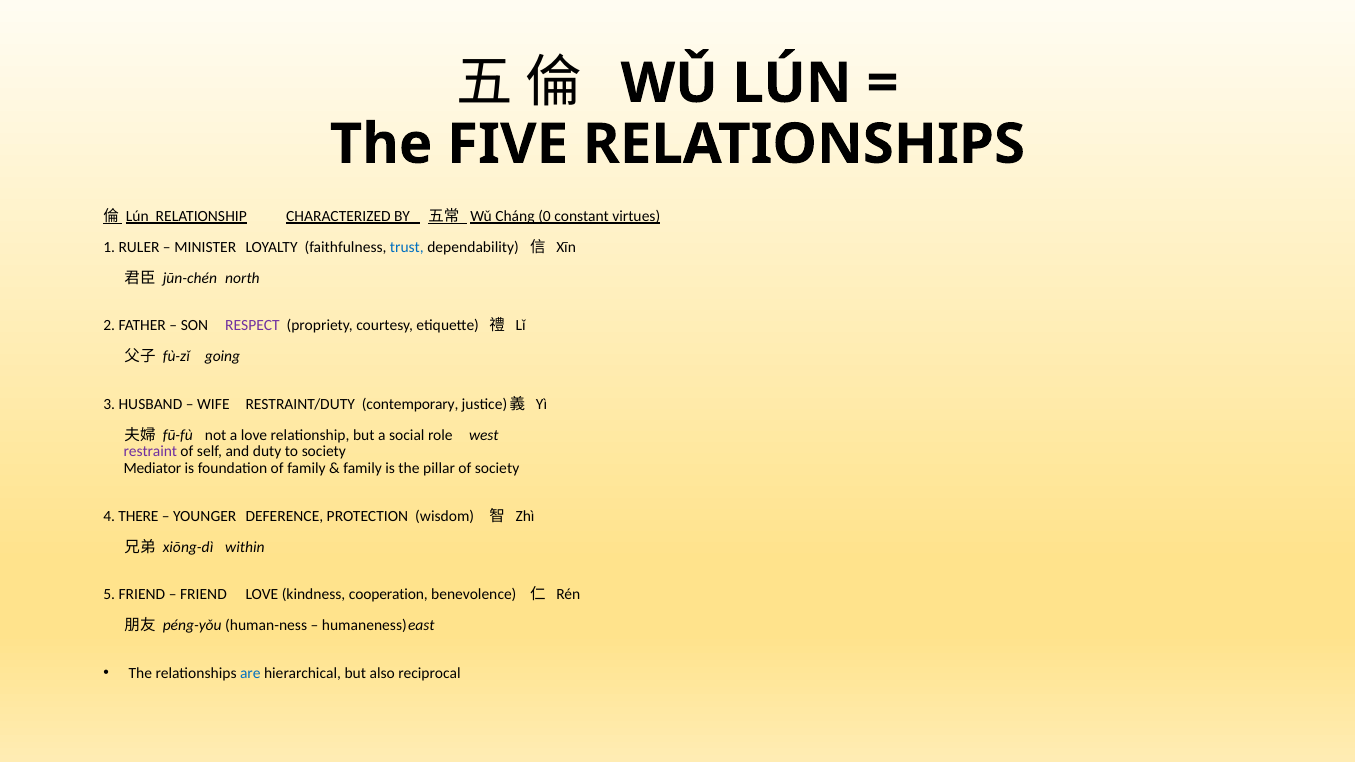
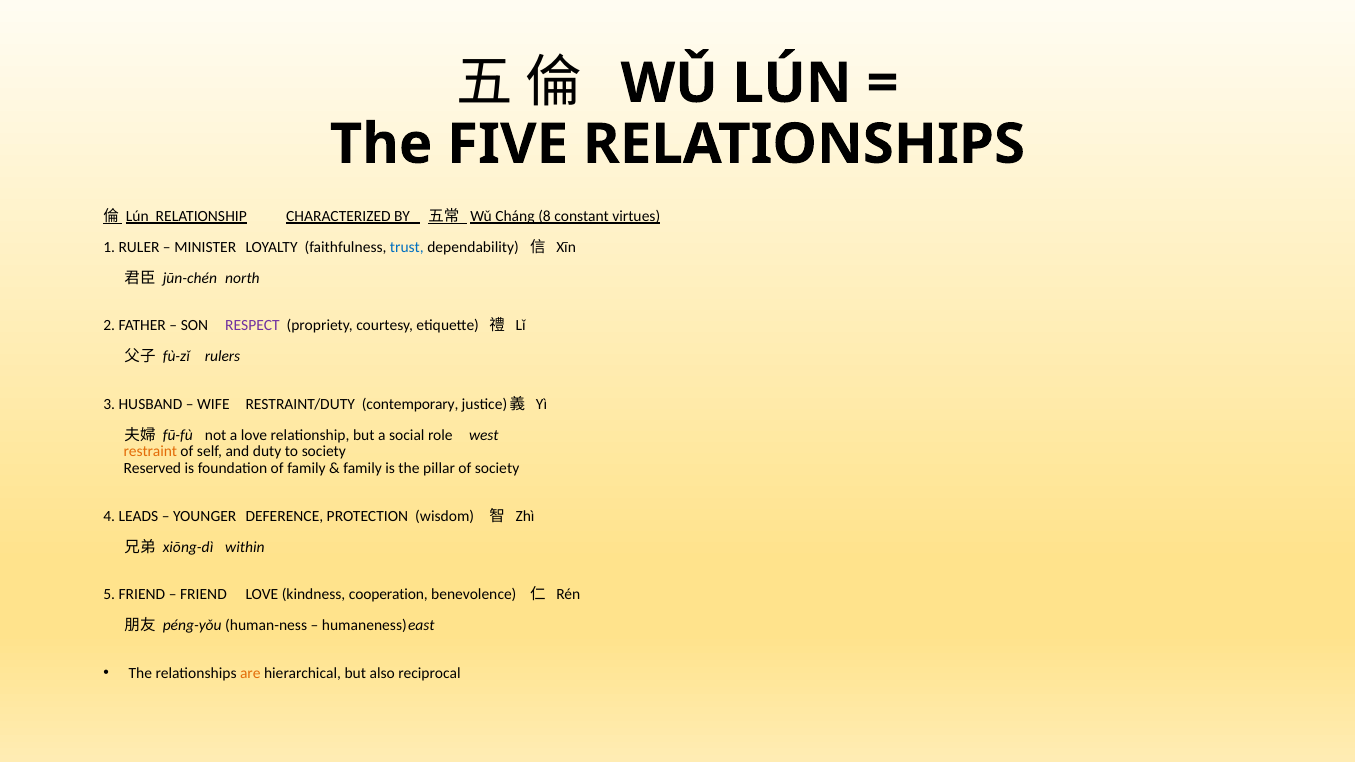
0: 0 -> 8
going: going -> rulers
restraint colour: purple -> orange
Mediator: Mediator -> Reserved
THERE: THERE -> LEADS
are colour: blue -> orange
